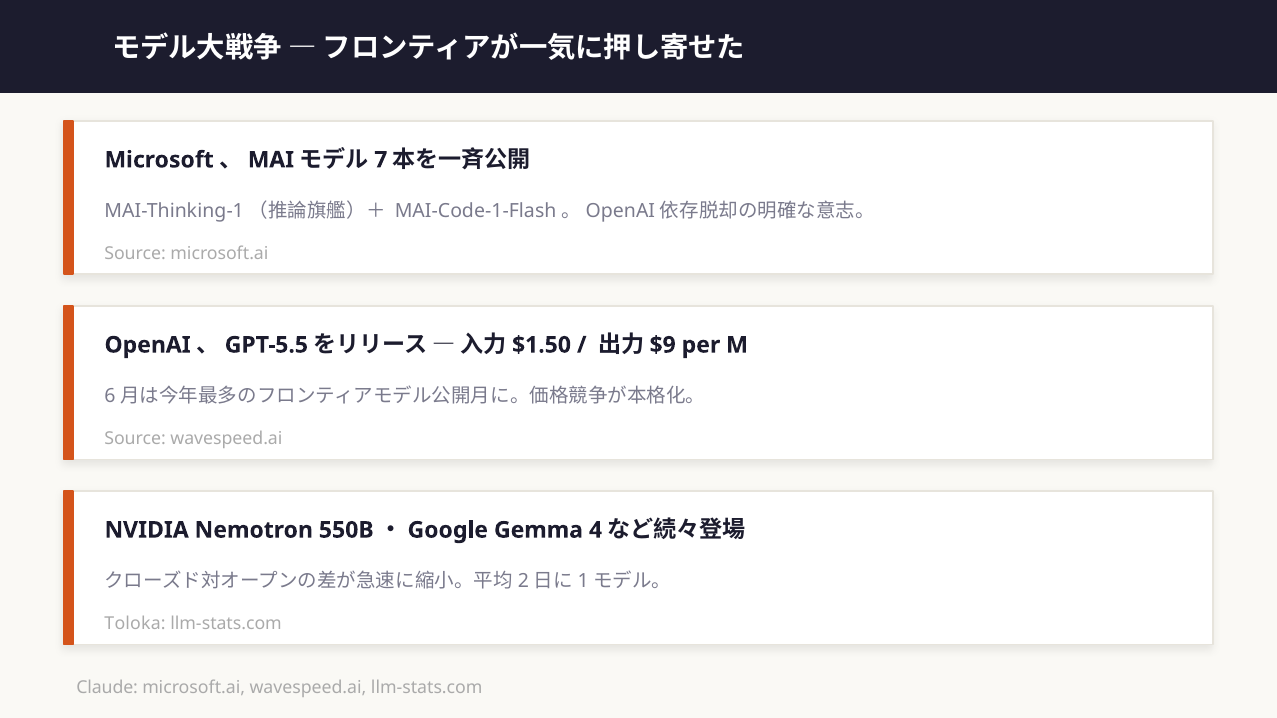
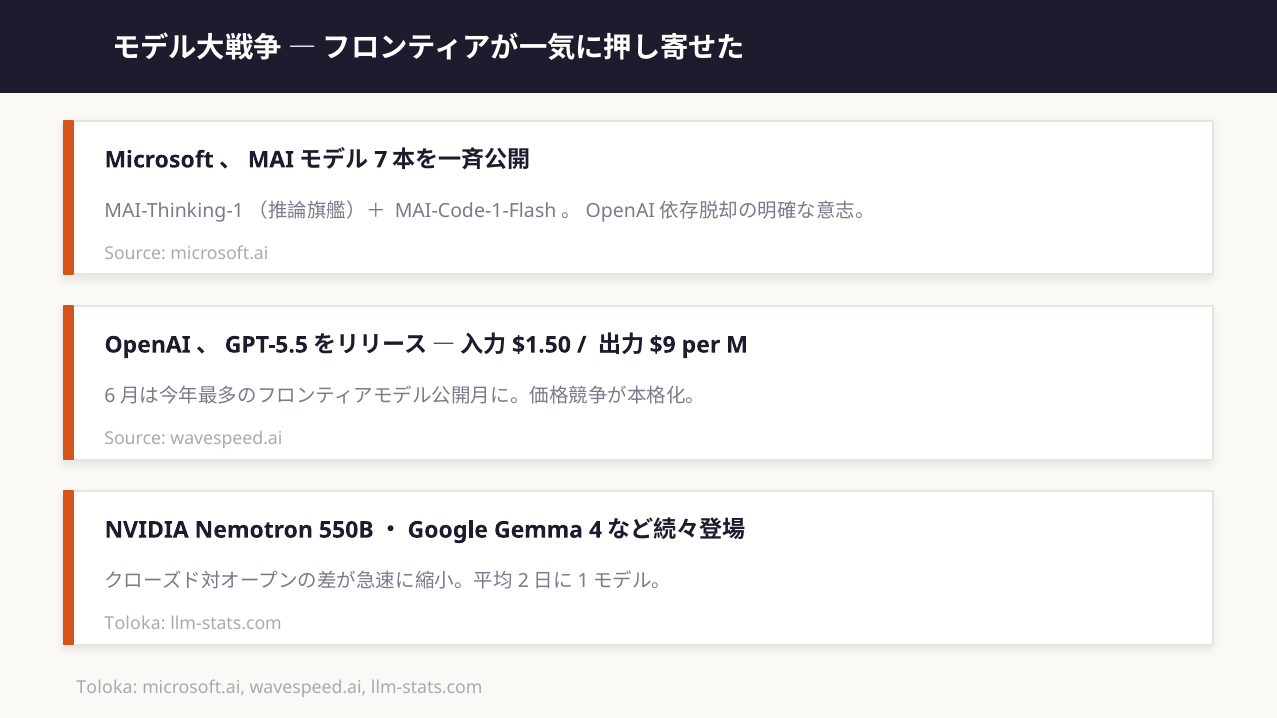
Claude at (107, 688): Claude -> Toloka
